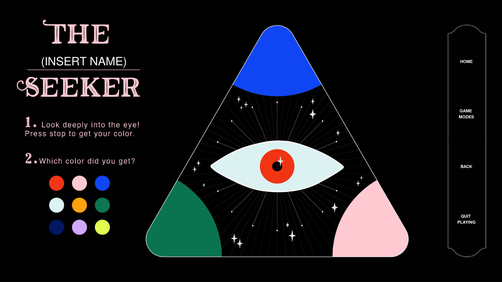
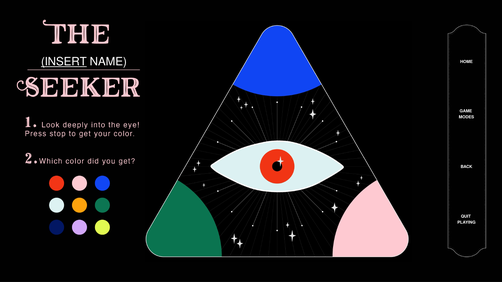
INSERT underline: none -> present
